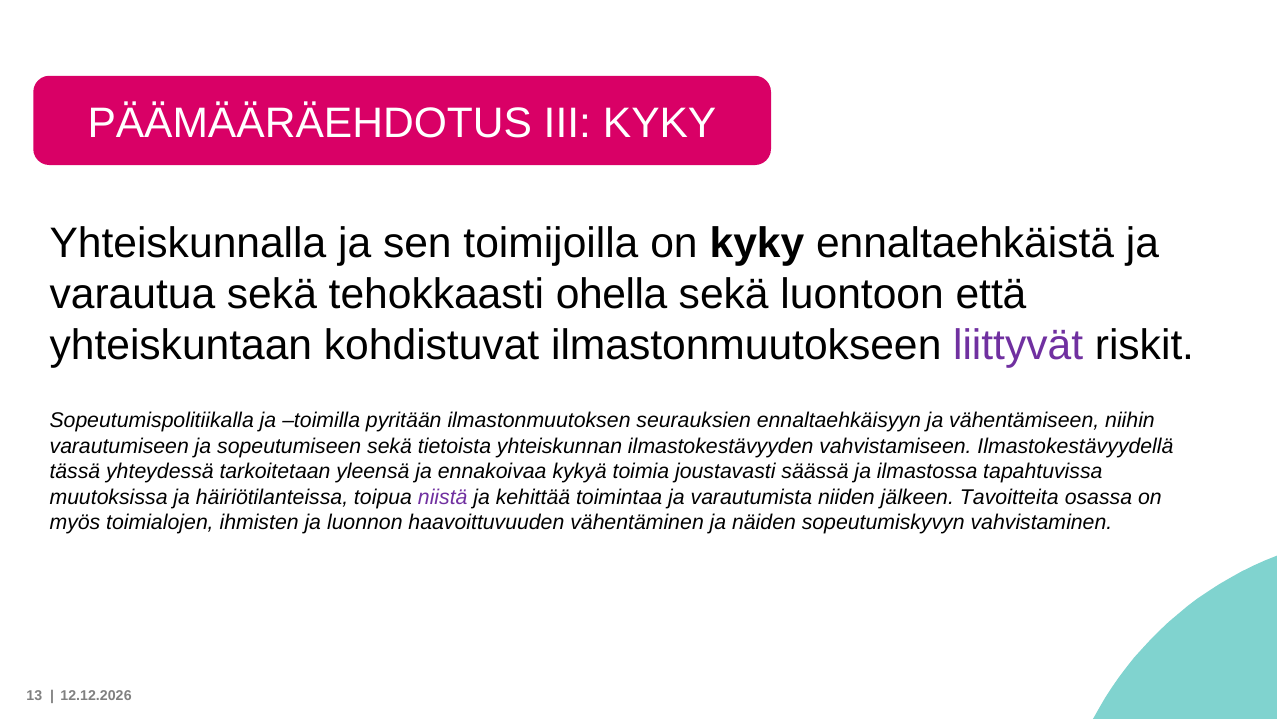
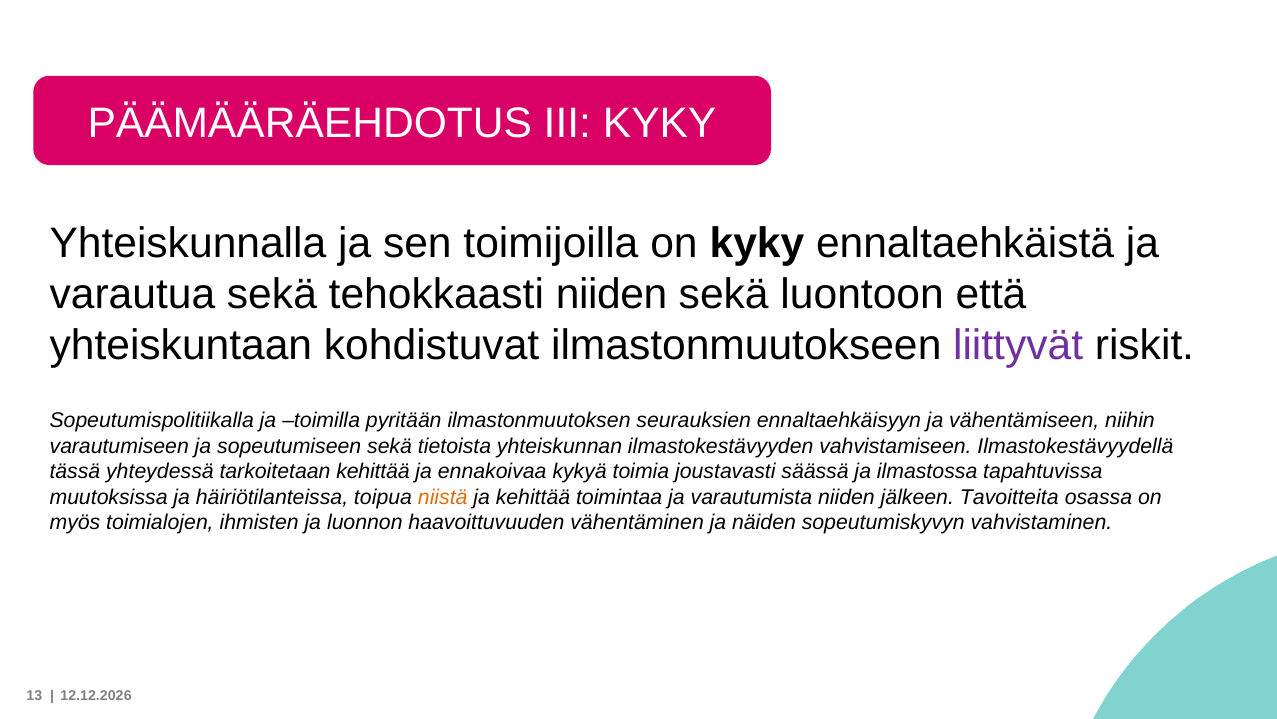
tehokkaasti ohella: ohella -> niiden
tarkoitetaan yleensä: yleensä -> kehittää
niistä colour: purple -> orange
